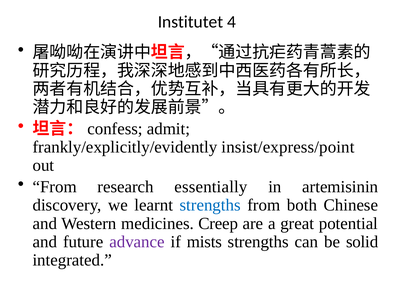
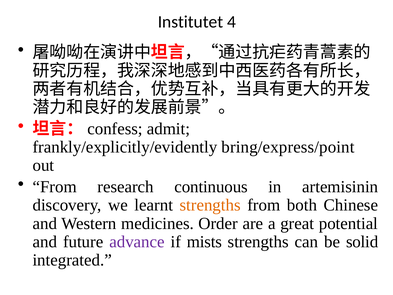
insist/express/point: insist/express/point -> bring/express/point
essentially: essentially -> continuous
strengths at (210, 205) colour: blue -> orange
Creep: Creep -> Order
